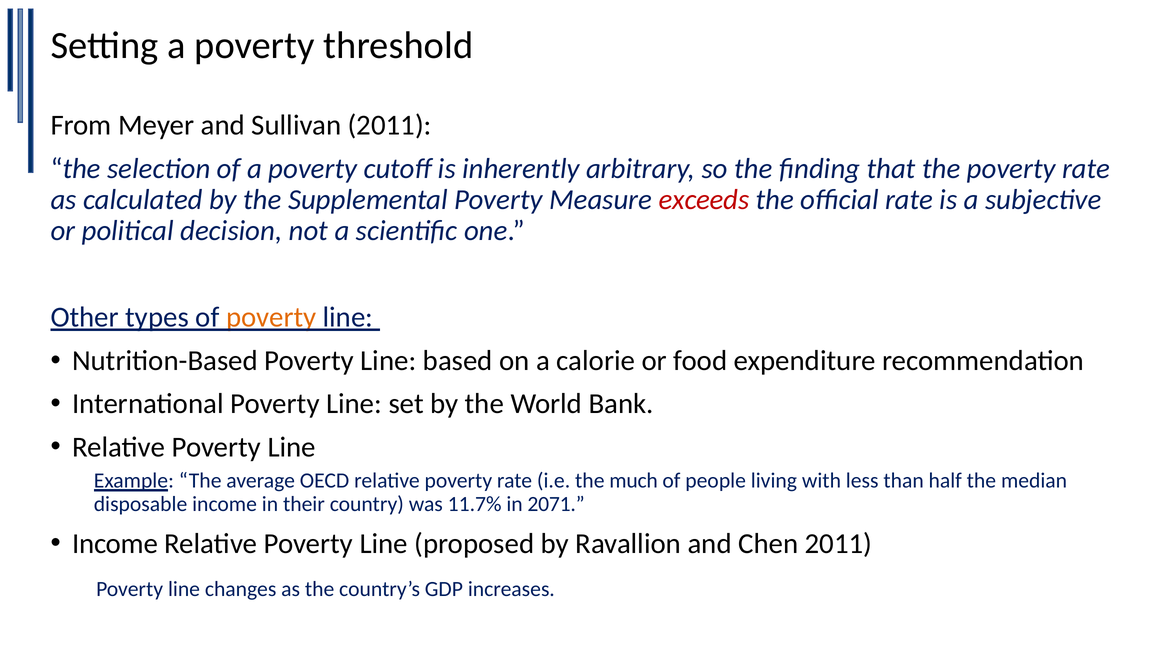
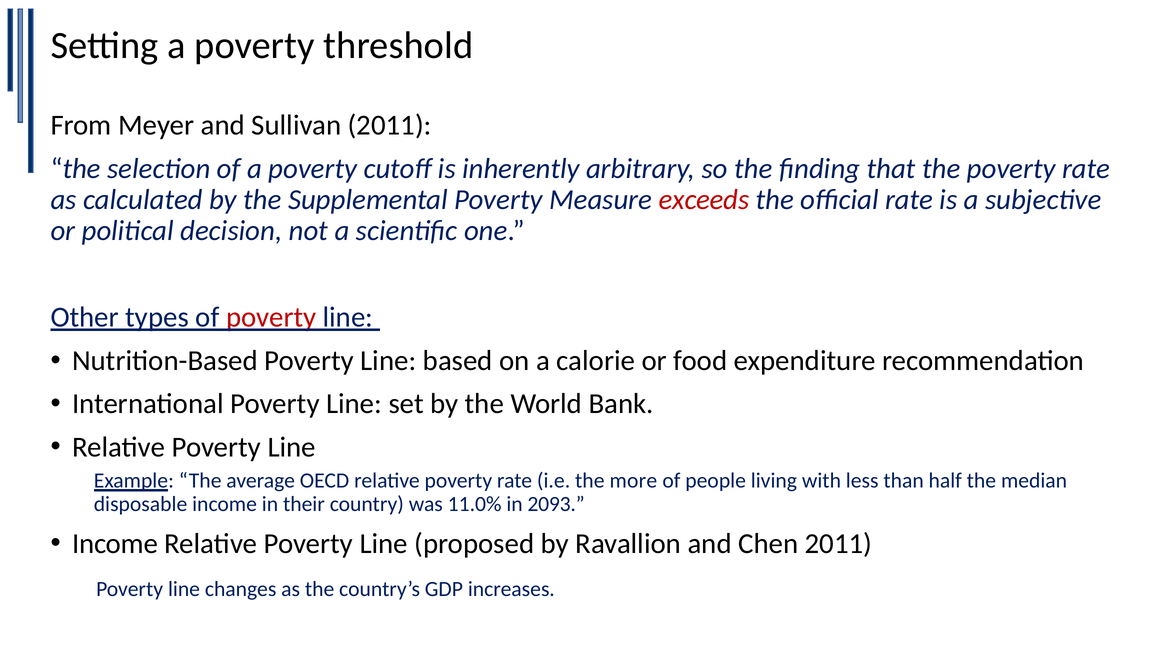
poverty at (271, 317) colour: orange -> red
much: much -> more
11.7%: 11.7% -> 11.0%
2071: 2071 -> 2093
